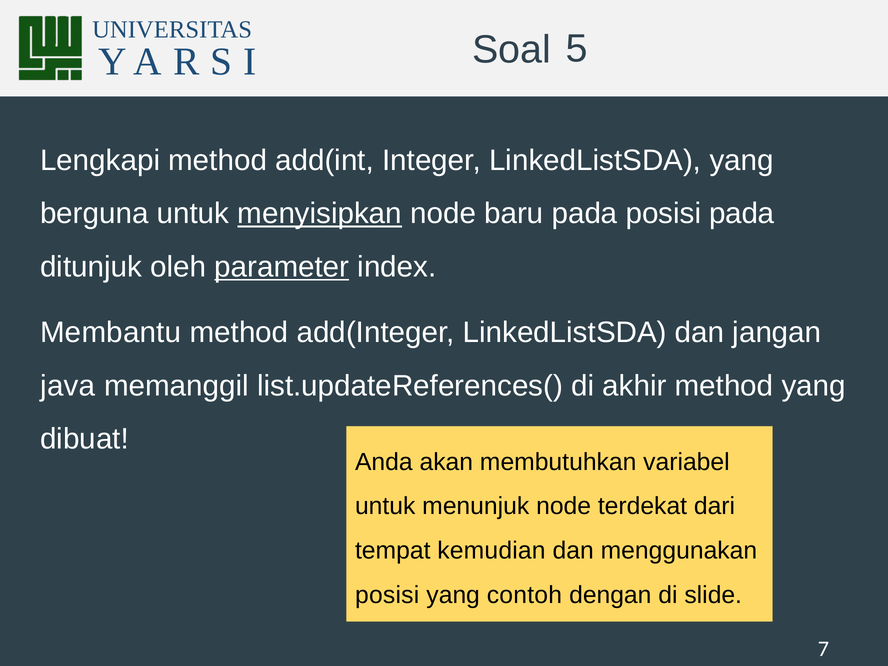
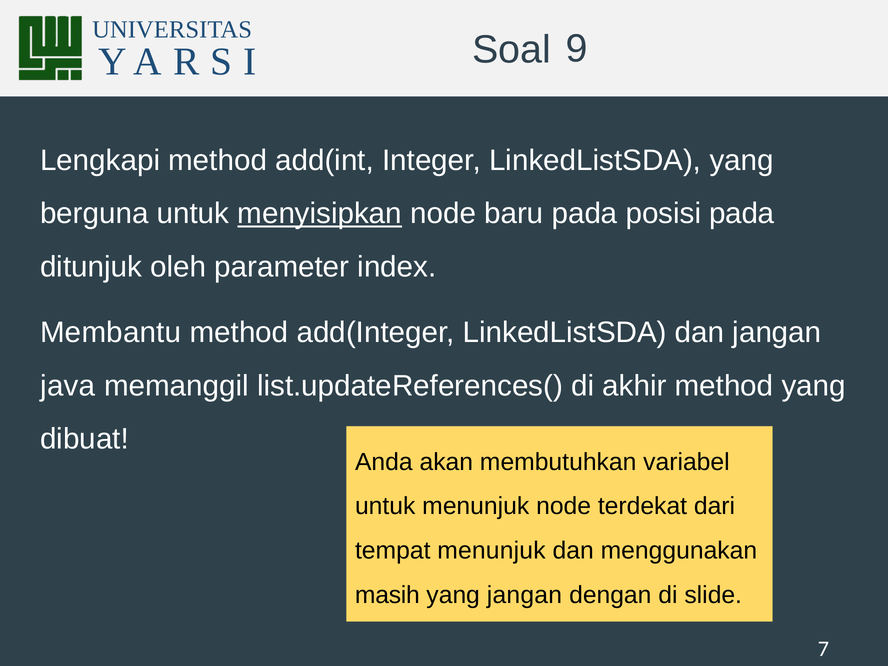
5: 5 -> 9
parameter underline: present -> none
tempat kemudian: kemudian -> menunjuk
posisi at (387, 595): posisi -> masih
yang contoh: contoh -> jangan
